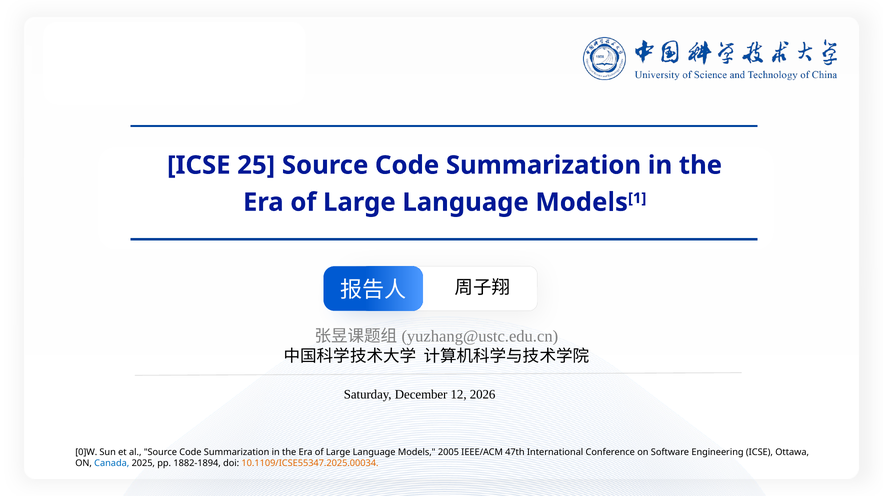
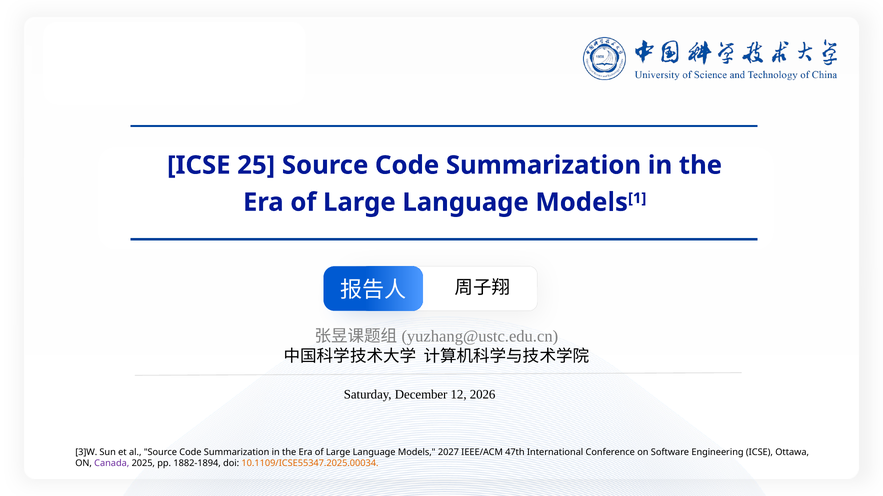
0]W: 0]W -> 3]W
2005: 2005 -> 2027
Canada colour: blue -> purple
